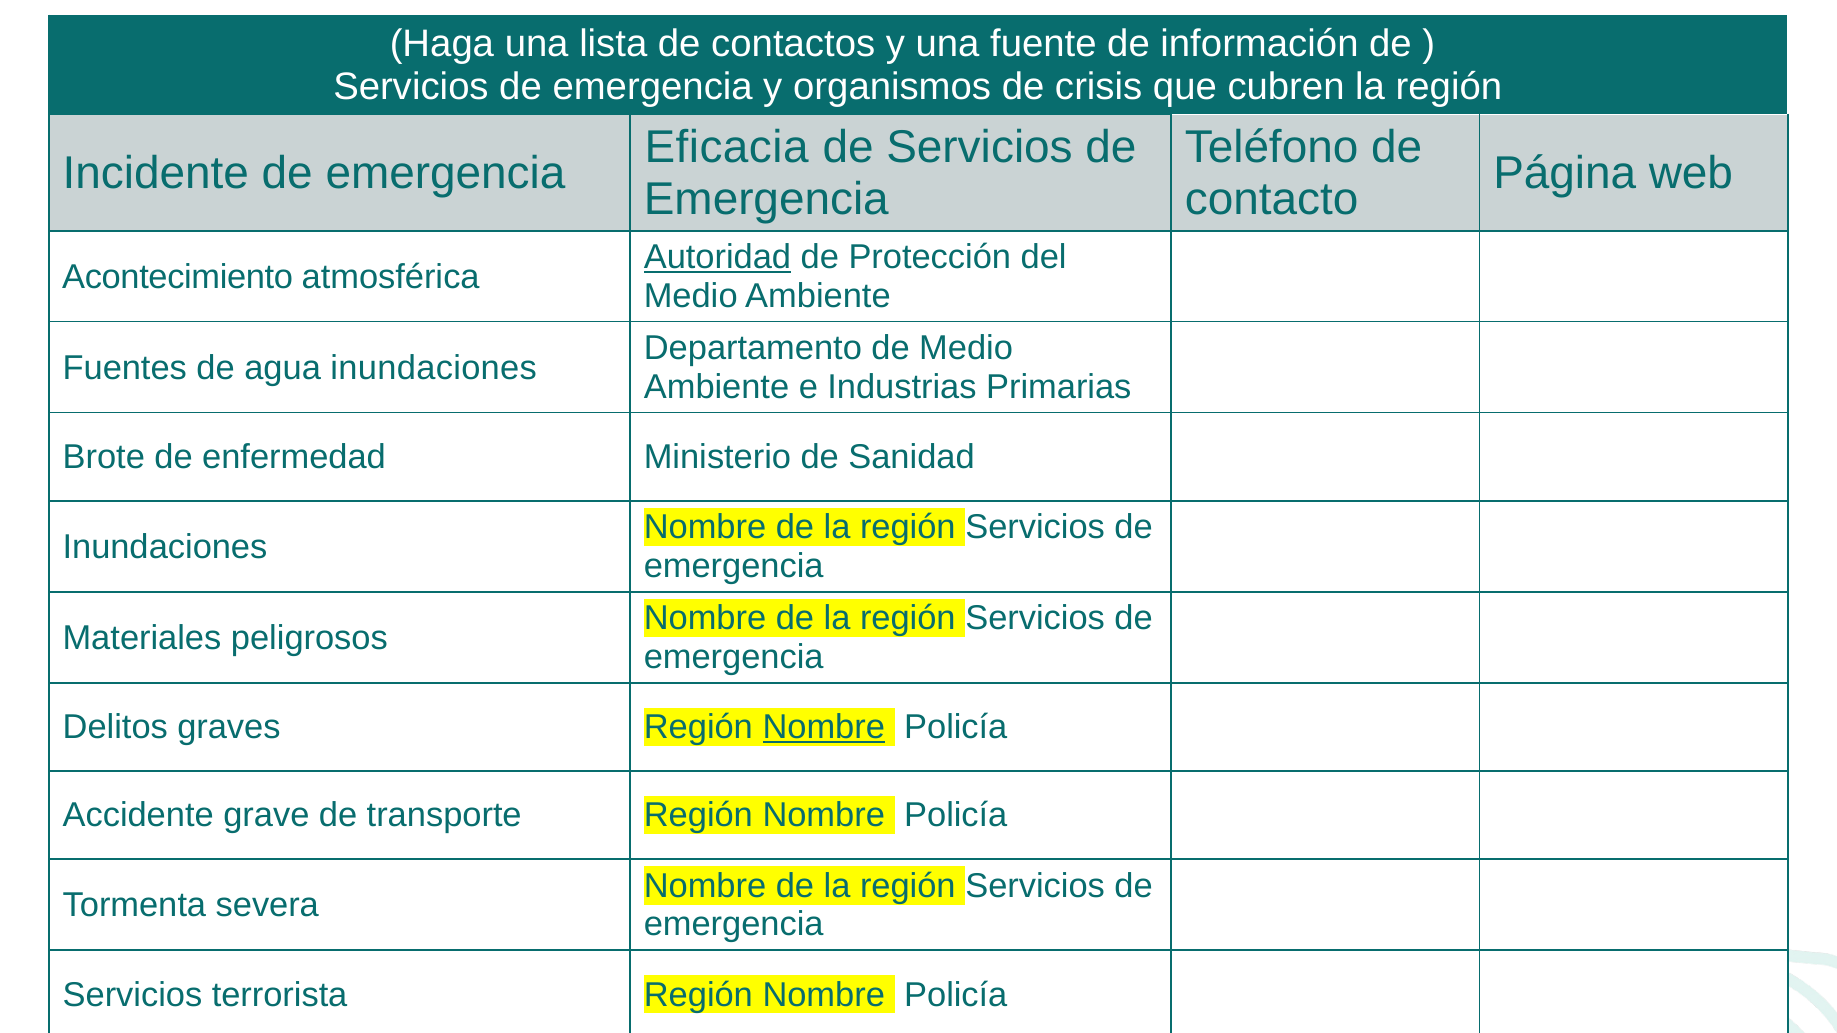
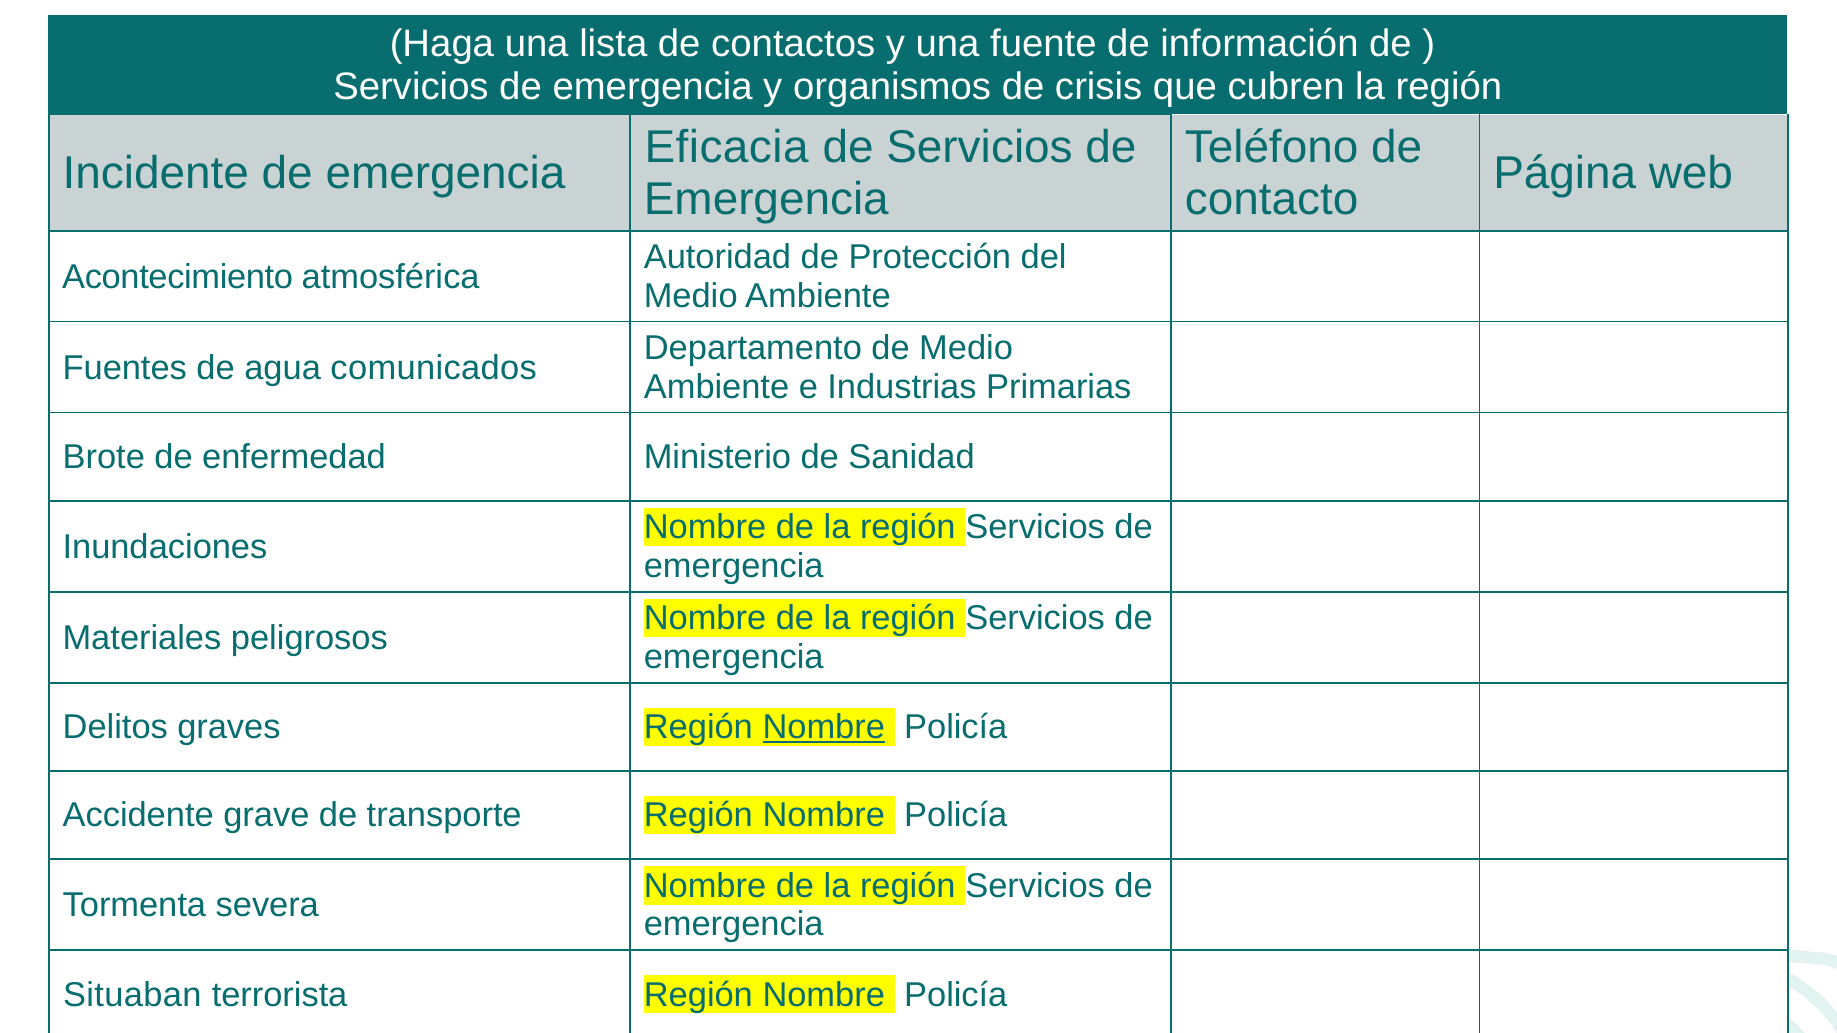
Autoridad underline: present -> none
agua inundaciones: inundaciones -> comunicados
Servicios at (132, 995): Servicios -> Situaban
